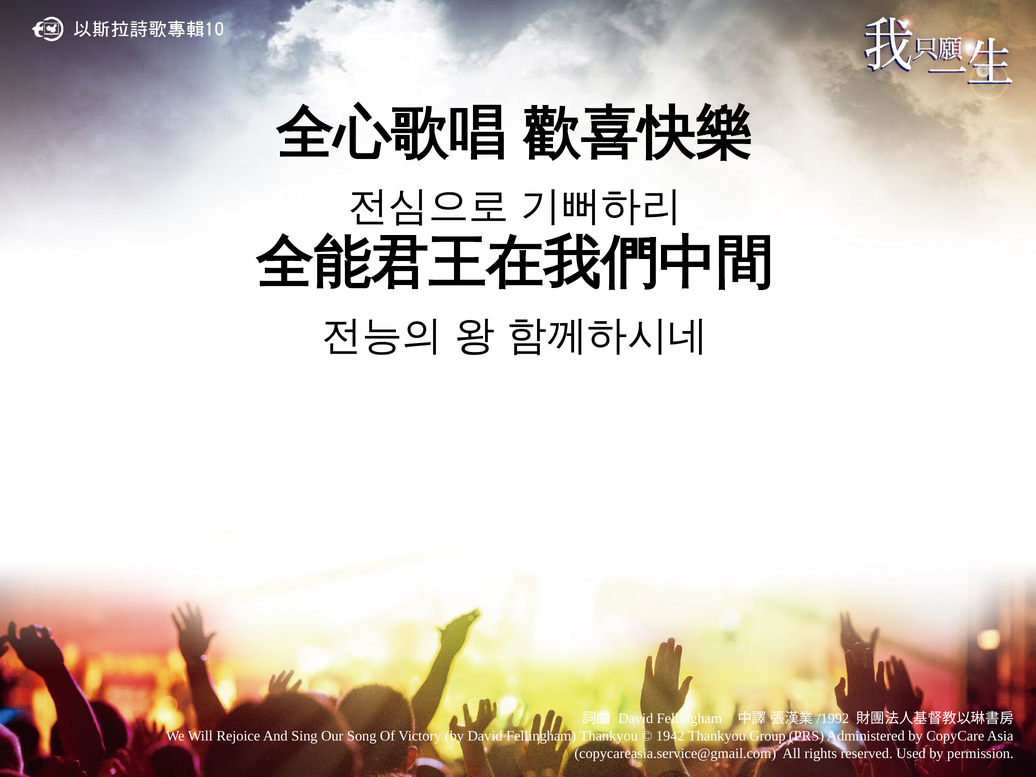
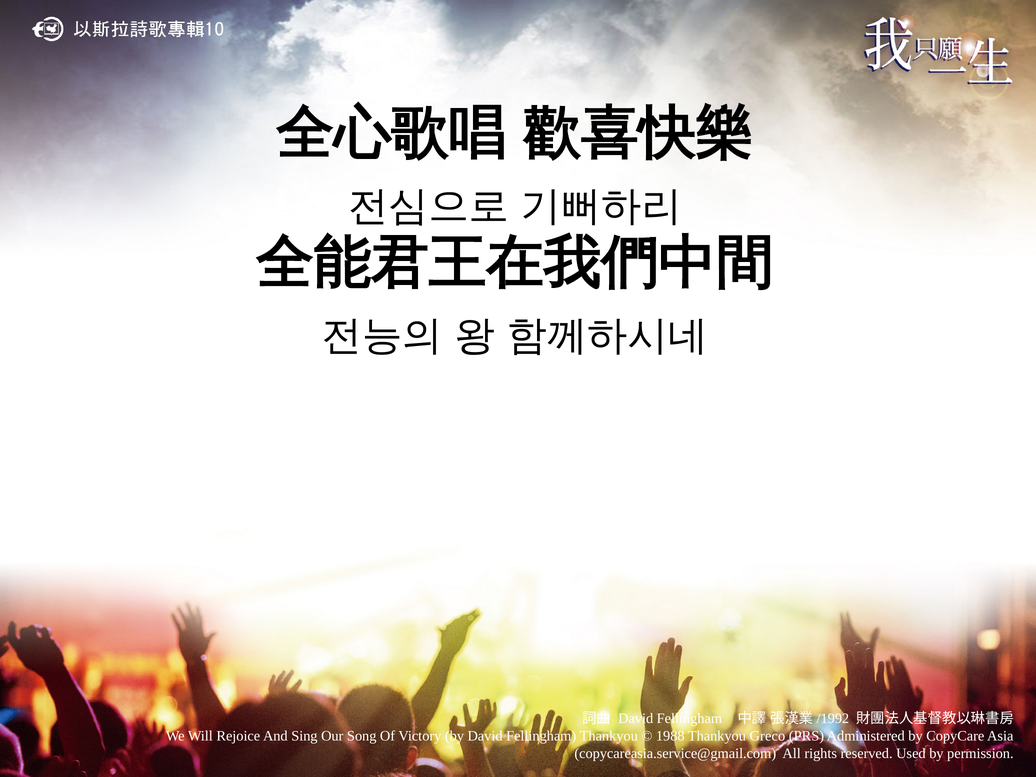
1942: 1942 -> 1988
Group: Group -> Greco
